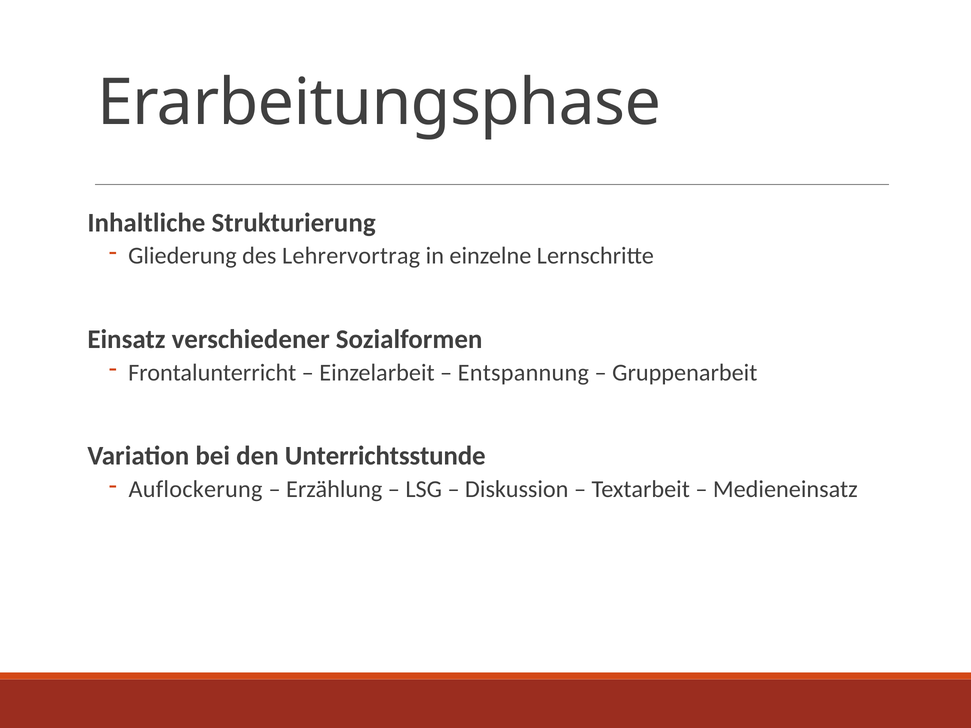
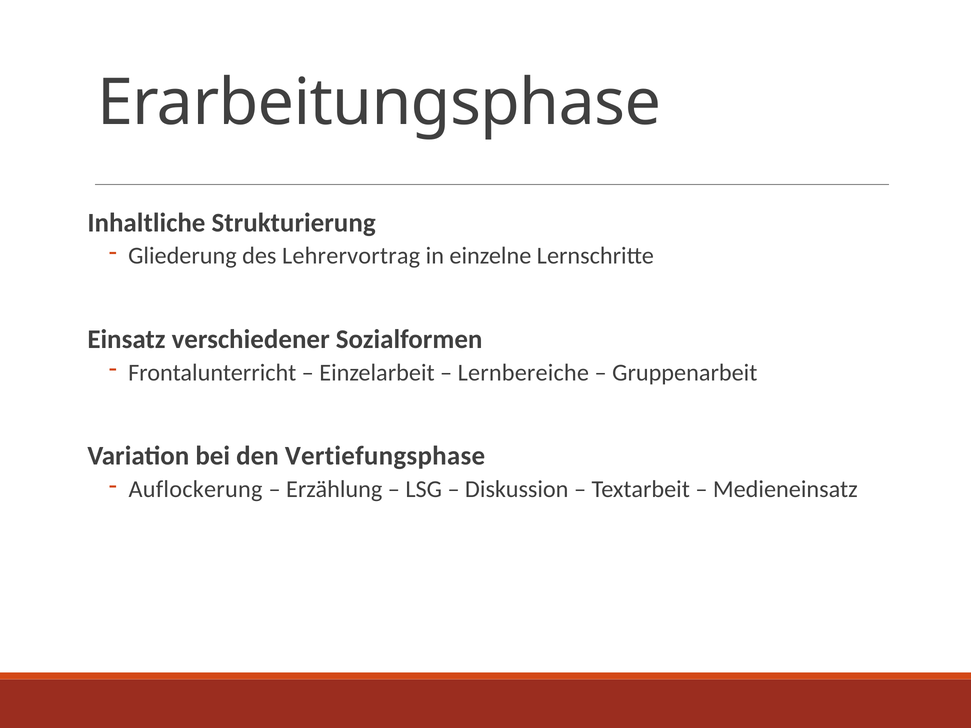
Entspannung: Entspannung -> Lernbereiche
Unterrichtsstunde: Unterrichtsstunde -> Vertiefungsphase
